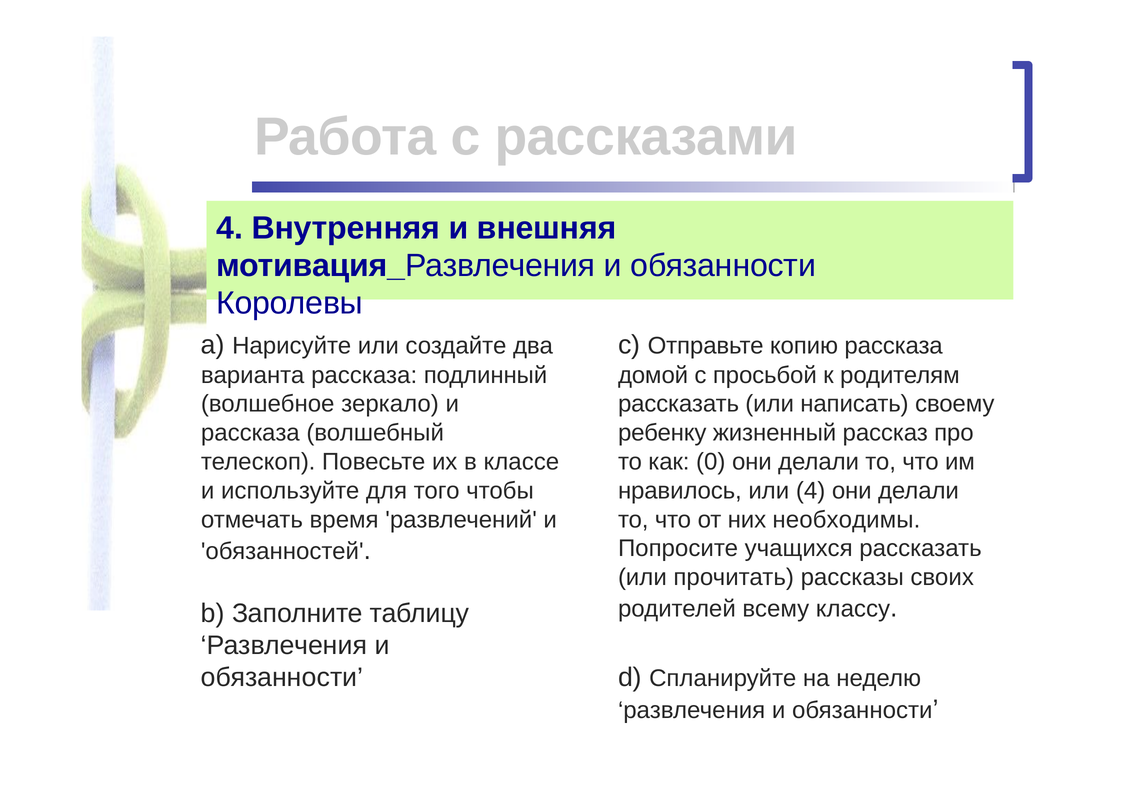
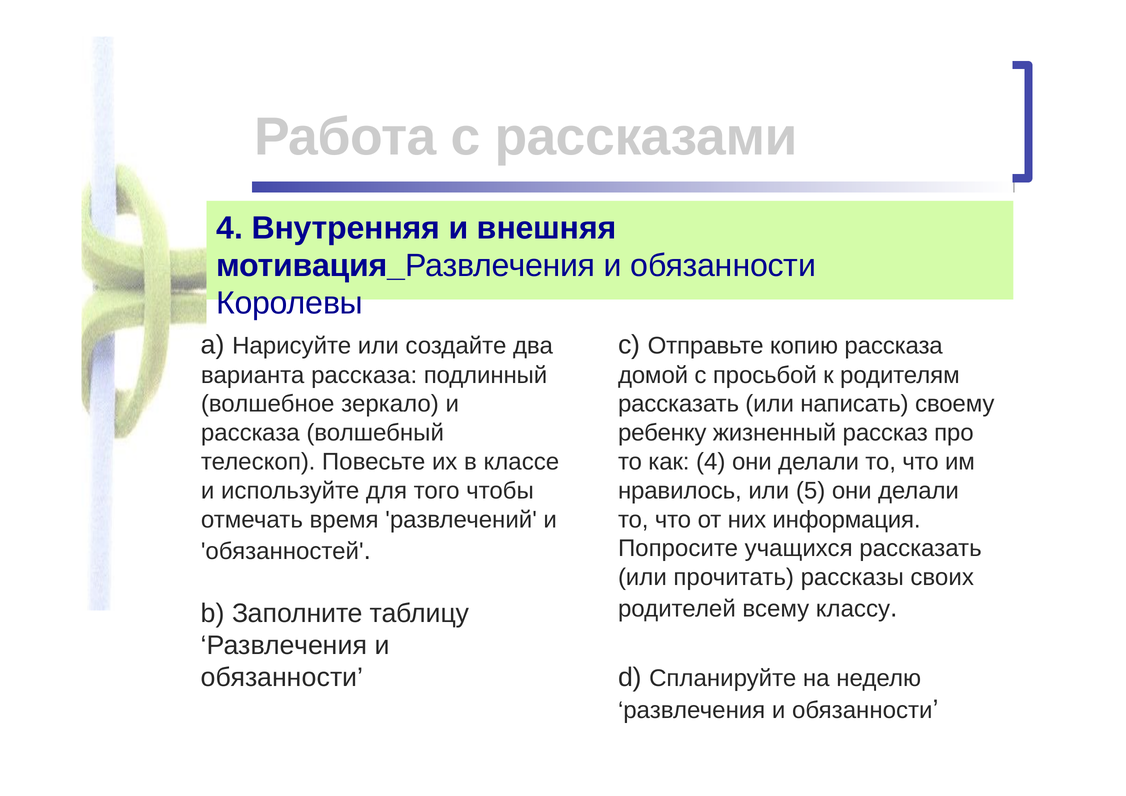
как 0: 0 -> 4
или 4: 4 -> 5
необходимы: необходимы -> информация
